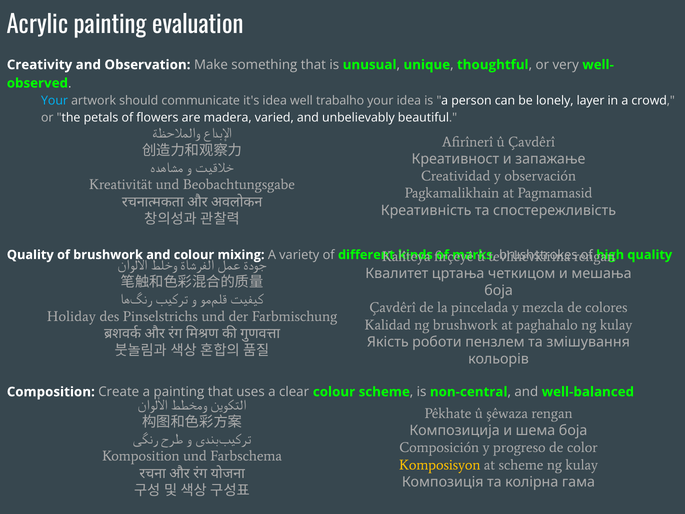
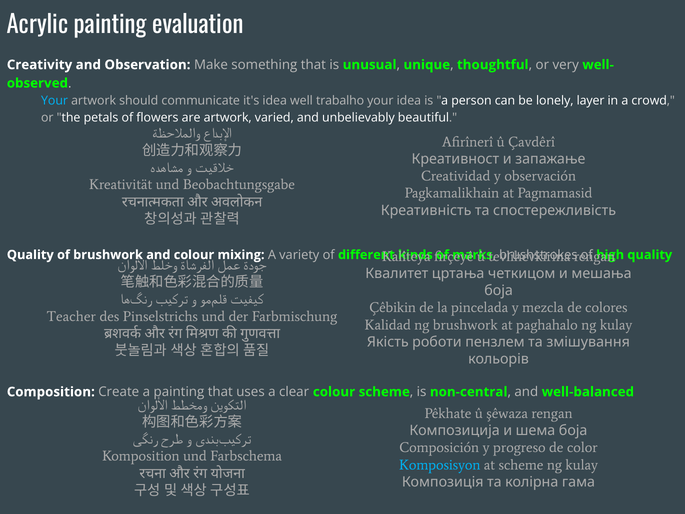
are madera: madera -> artwork
Çavdêrî at (393, 308): Çavdêrî -> Çêbikin
Holiday: Holiday -> Teacher
Komposisyon colour: yellow -> light blue
